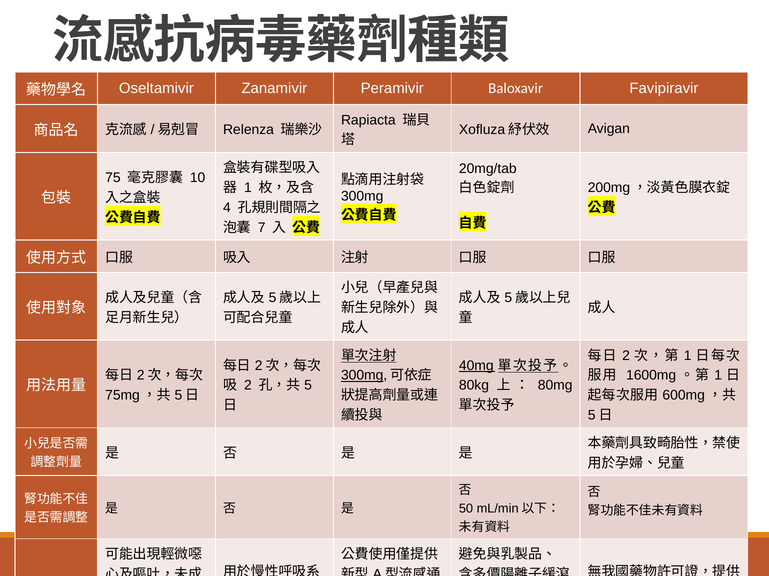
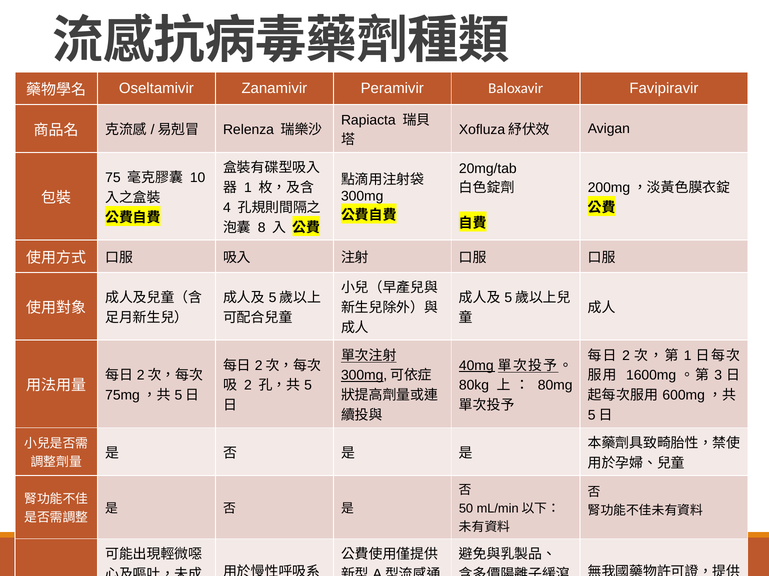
7: 7 -> 8
1 at (718, 376): 1 -> 3
